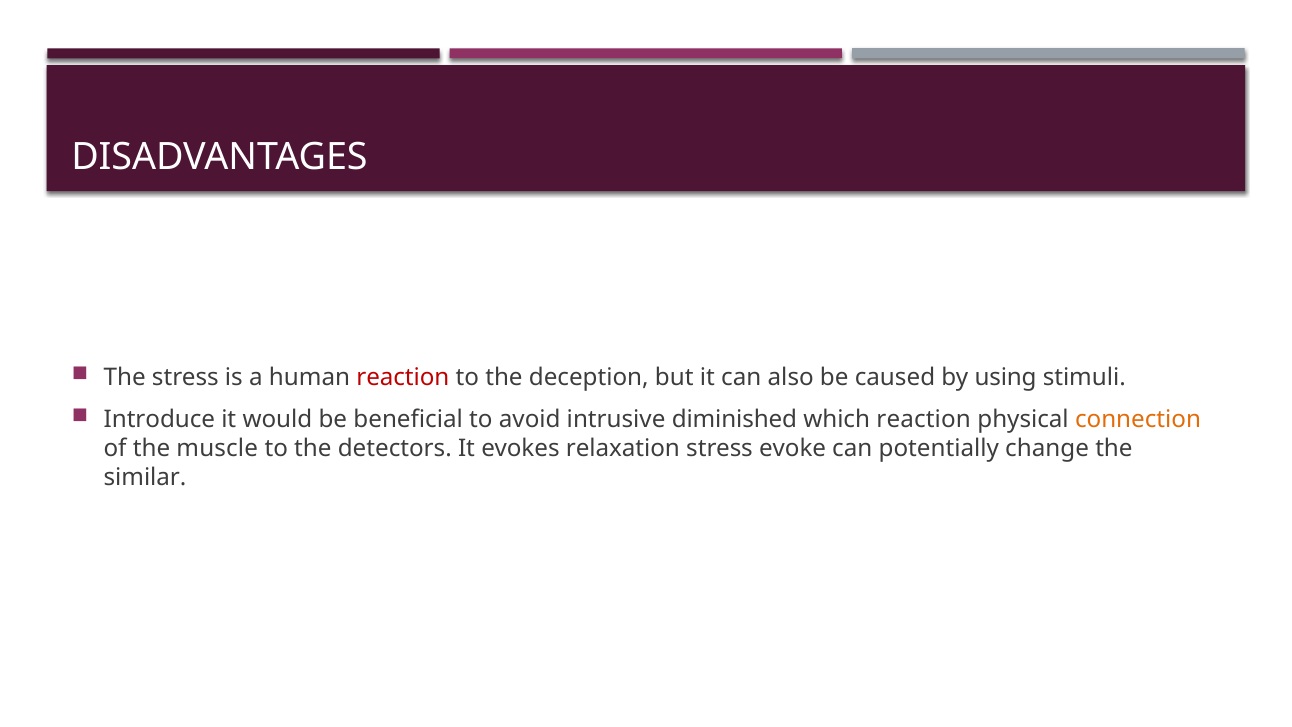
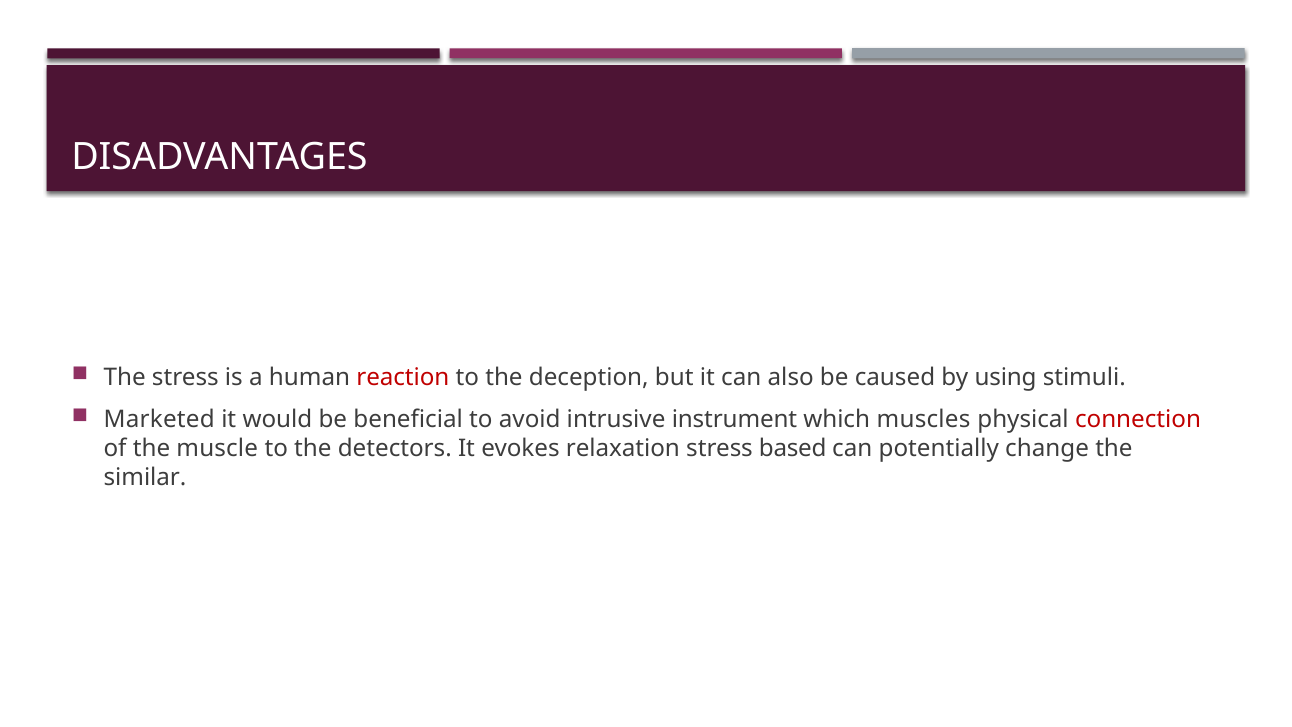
Introduce: Introduce -> Marketed
diminished: diminished -> instrument
which reaction: reaction -> muscles
connection colour: orange -> red
evoke: evoke -> based
